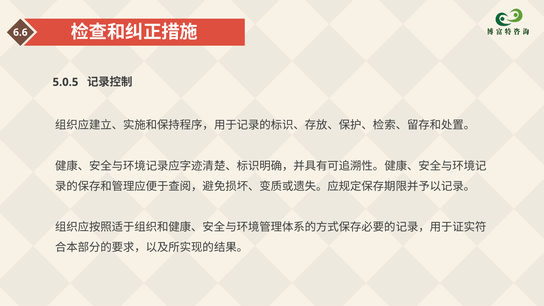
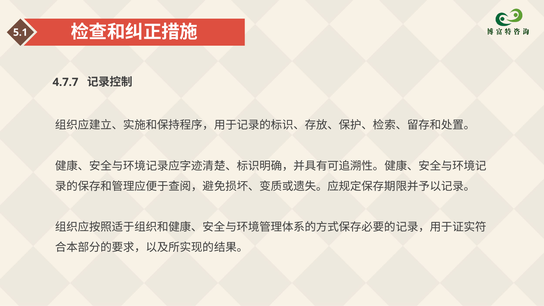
6.6: 6.6 -> 5.1
5.0.5: 5.0.5 -> 4.7.7
